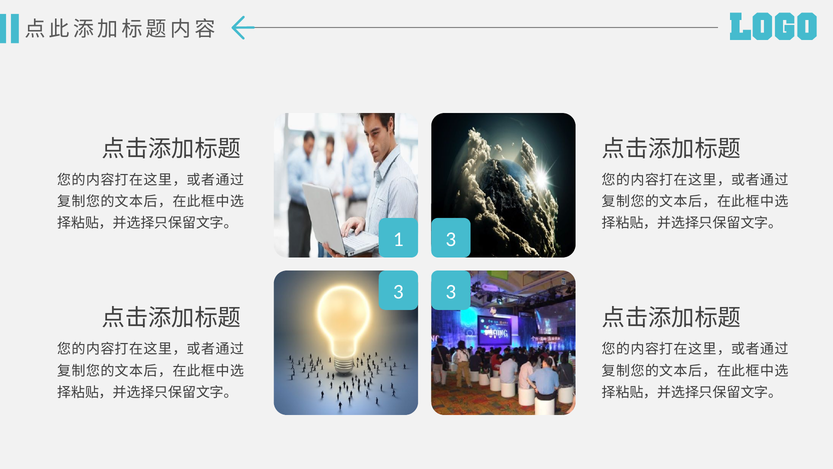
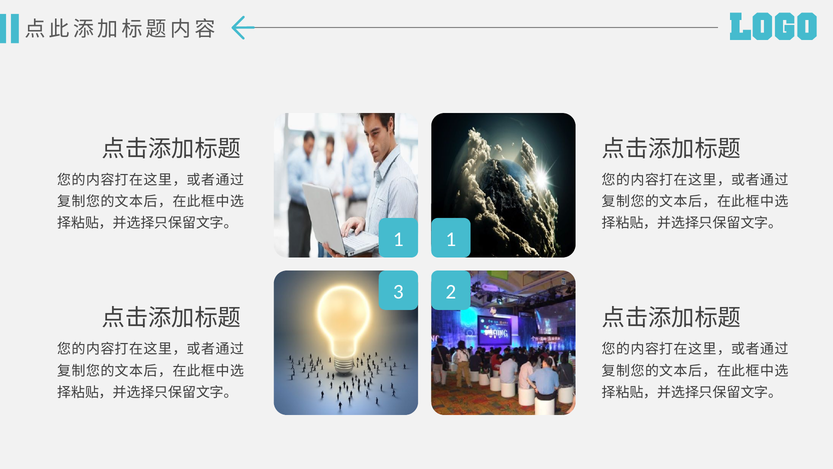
1 3: 3 -> 1
3 at (451, 291): 3 -> 2
